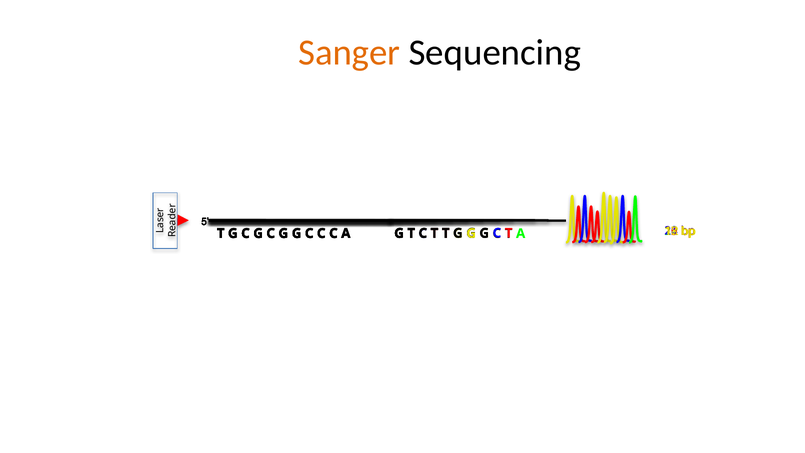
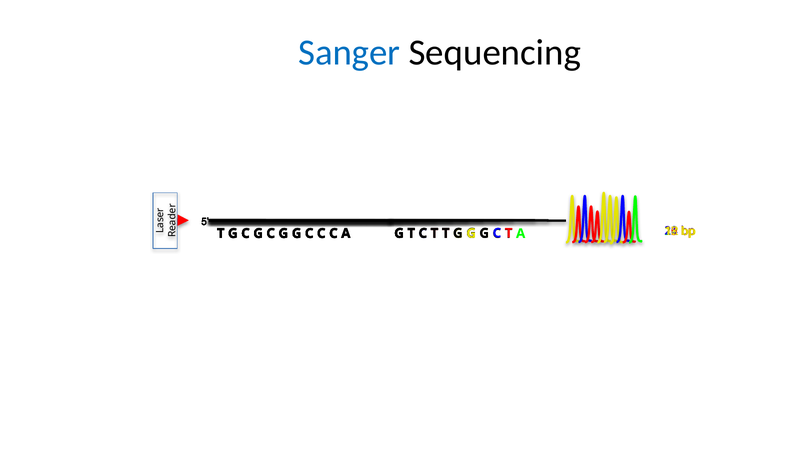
Sanger colour: orange -> blue
